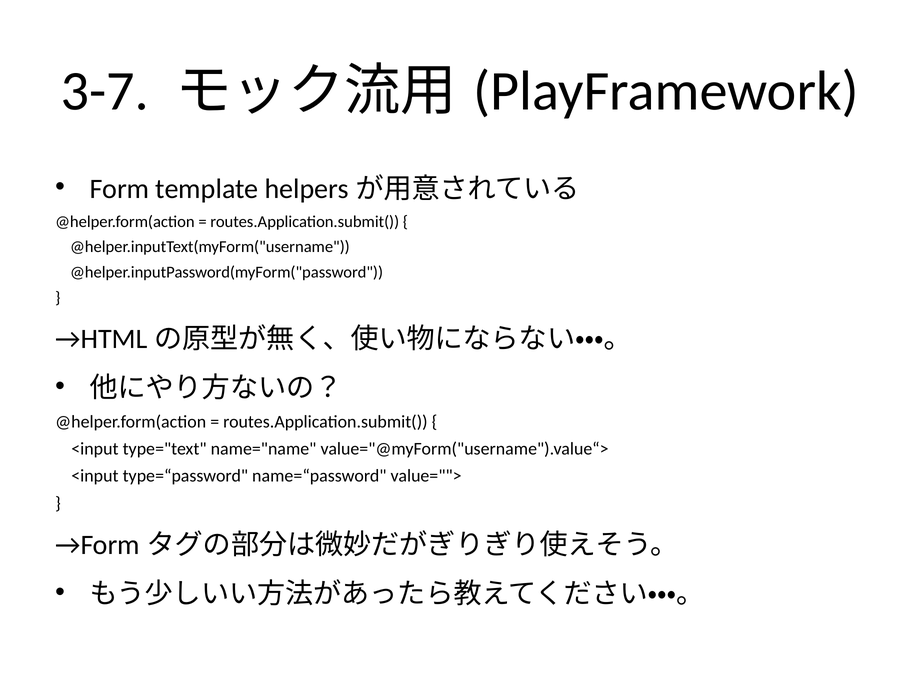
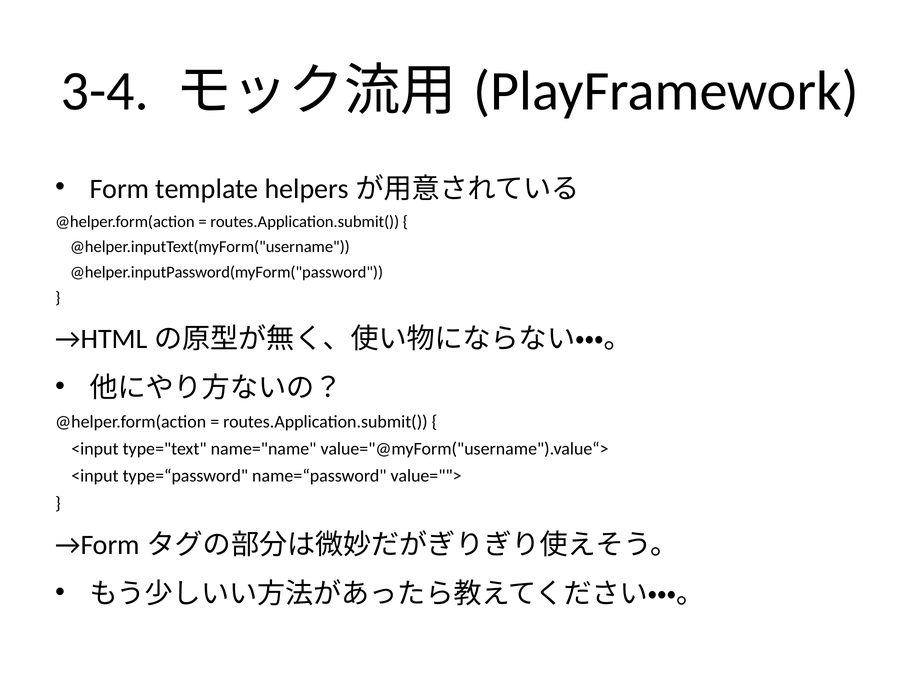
3-7: 3-7 -> 3-4
